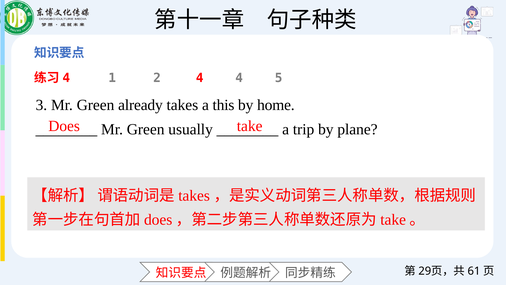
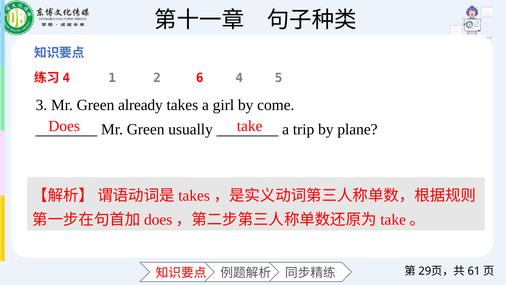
2 4: 4 -> 6
this: this -> girl
home: home -> come
